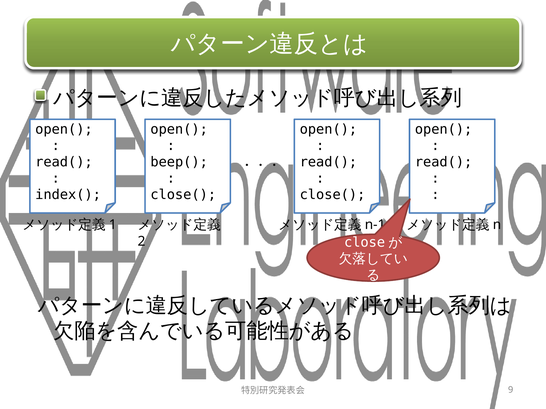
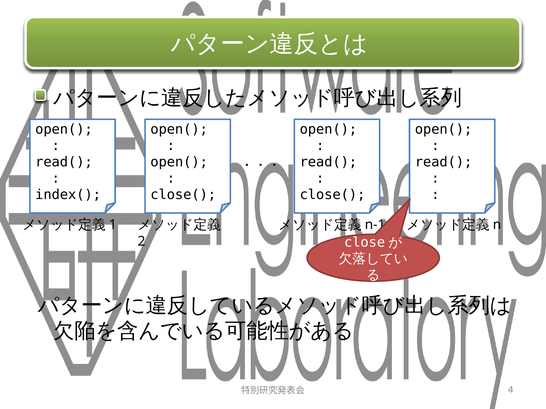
beep( at (179, 162): beep( -> open(
9: 9 -> 4
